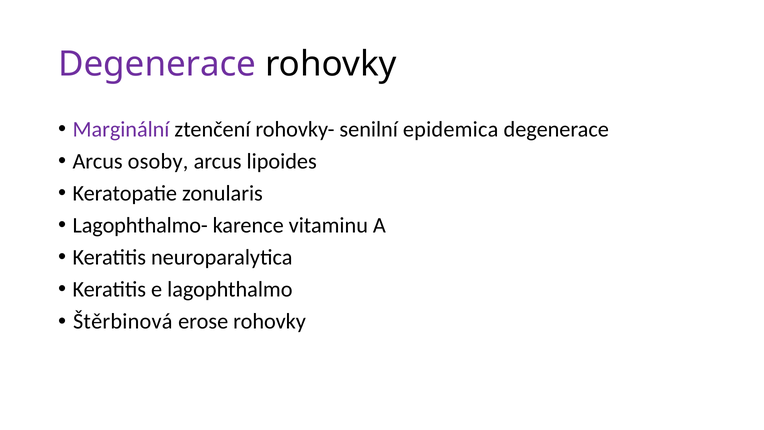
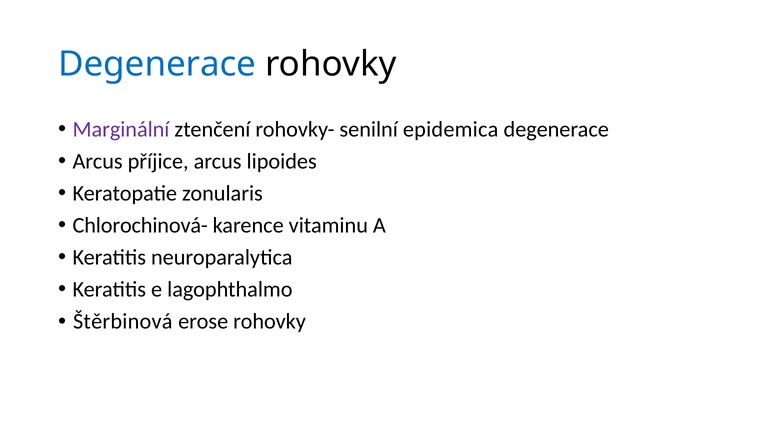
Degenerace at (157, 64) colour: purple -> blue
osoby: osoby -> příjice
Lagophthalmo-: Lagophthalmo- -> Chlorochinová-
